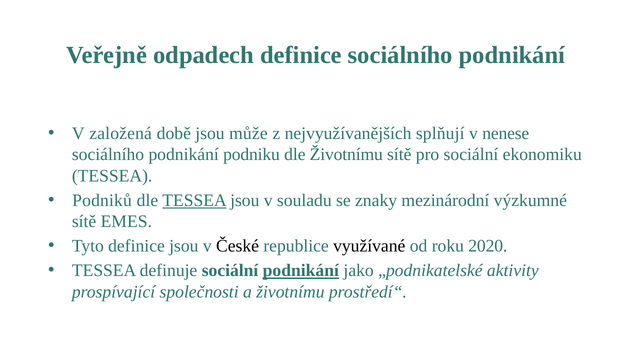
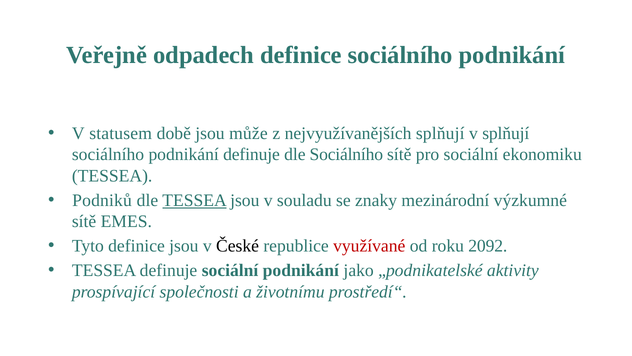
založená: založená -> statusem
v nenese: nenese -> splňují
podnikání podniku: podniku -> definuje
dle Životnímu: Životnímu -> Sociálního
využívané colour: black -> red
2020: 2020 -> 2092
podnikání at (301, 270) underline: present -> none
